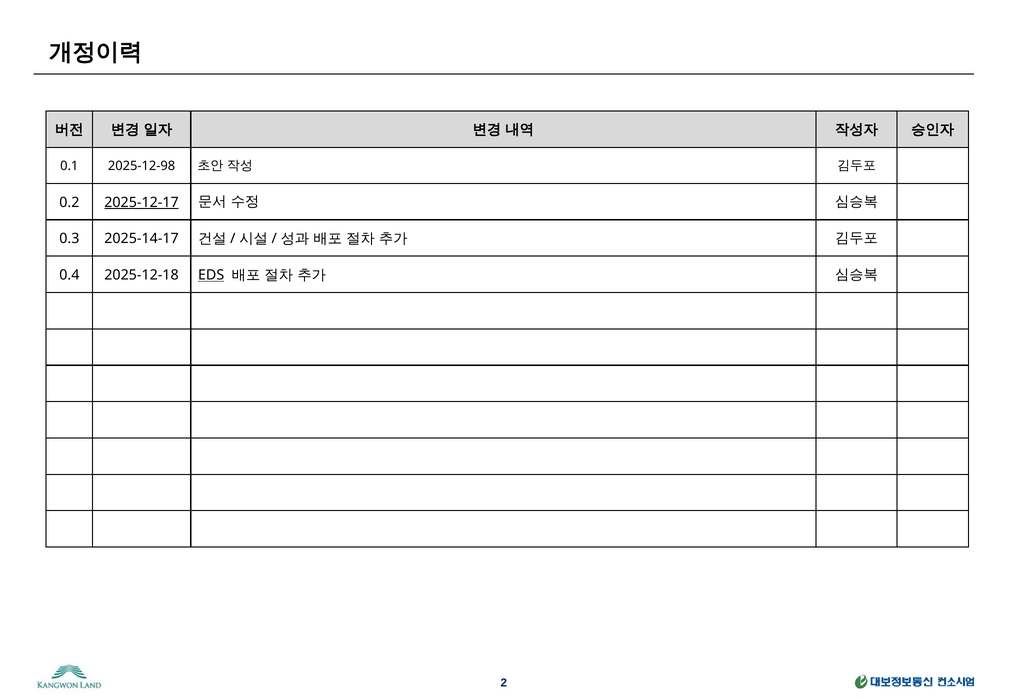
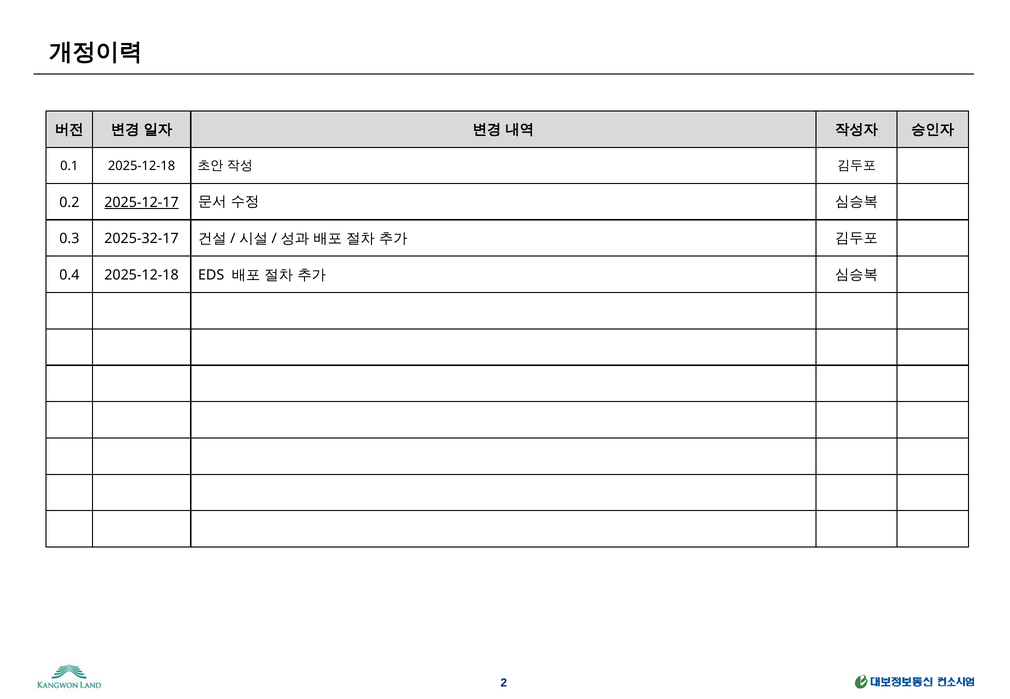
0.1 2025-12-98: 2025-12-98 -> 2025-12-18
2025-14-17: 2025-14-17 -> 2025-32-17
EDS underline: present -> none
